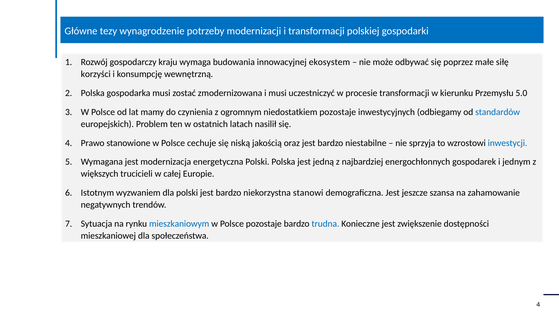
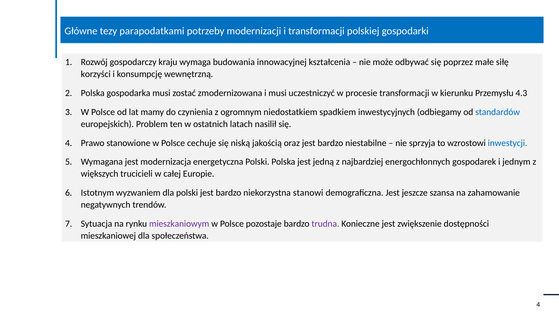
wynagrodzenie: wynagrodzenie -> parapodatkami
ekosystem: ekosystem -> kształcenia
5.0: 5.0 -> 4.3
niedostatkiem pozostaje: pozostaje -> spadkiem
mieszkaniowym colour: blue -> purple
trudna colour: blue -> purple
